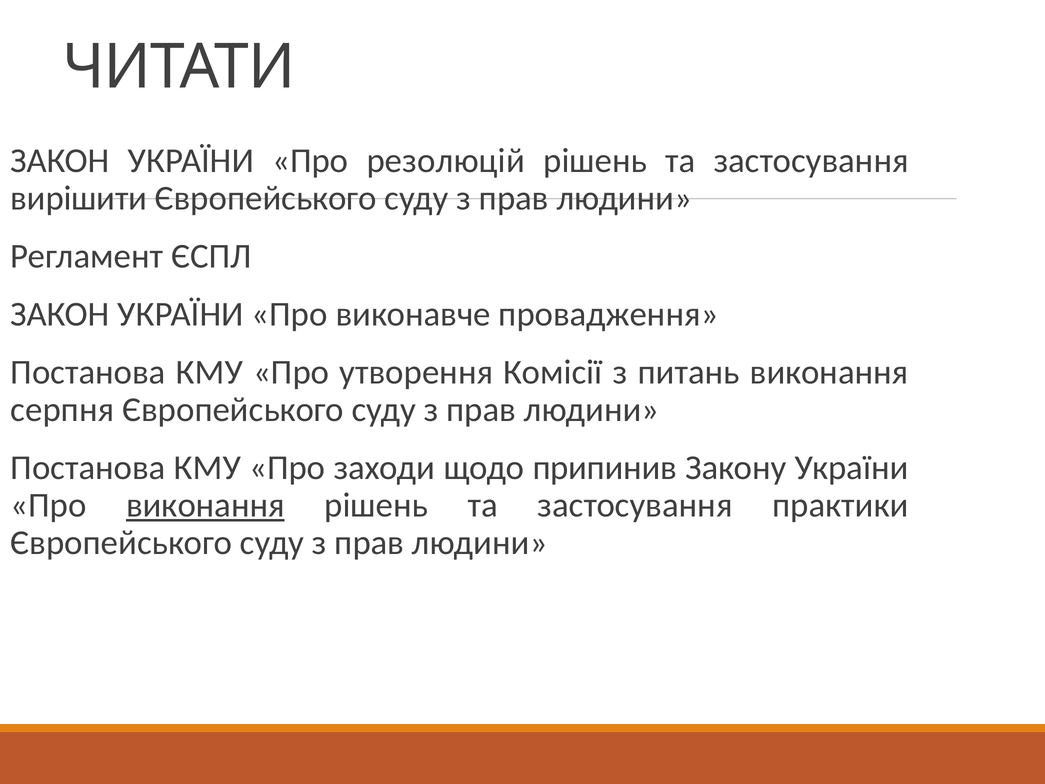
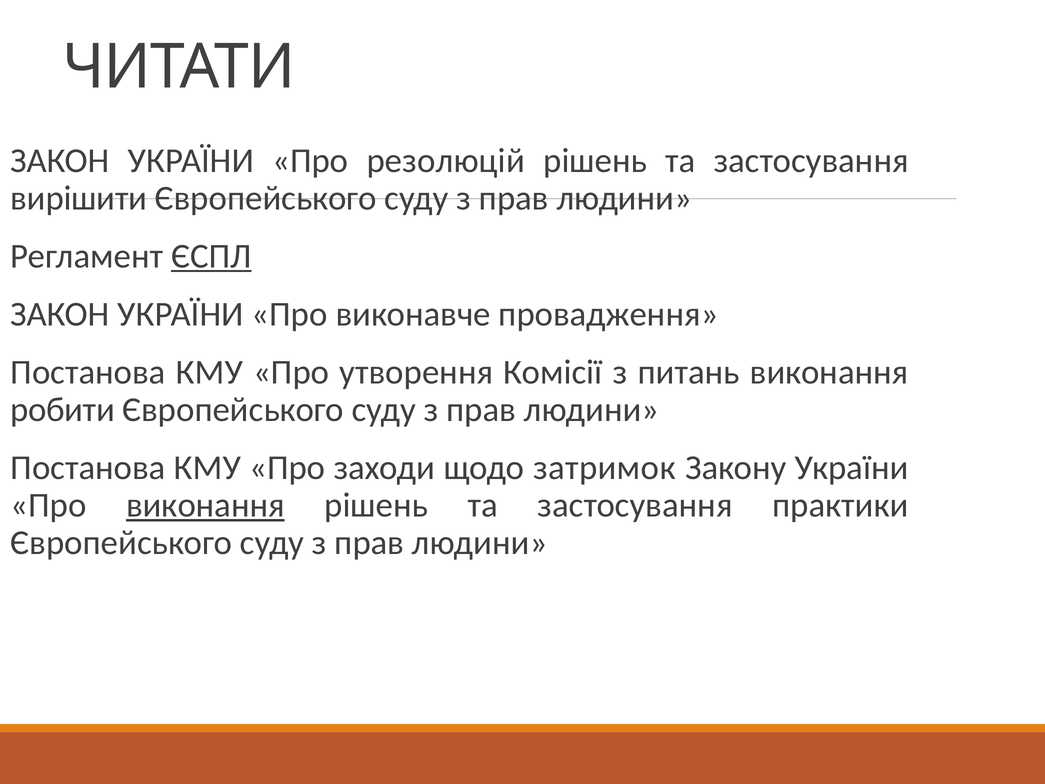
ЄСПЛ underline: none -> present
серпня: серпня -> робити
припинив: припинив -> затримок
